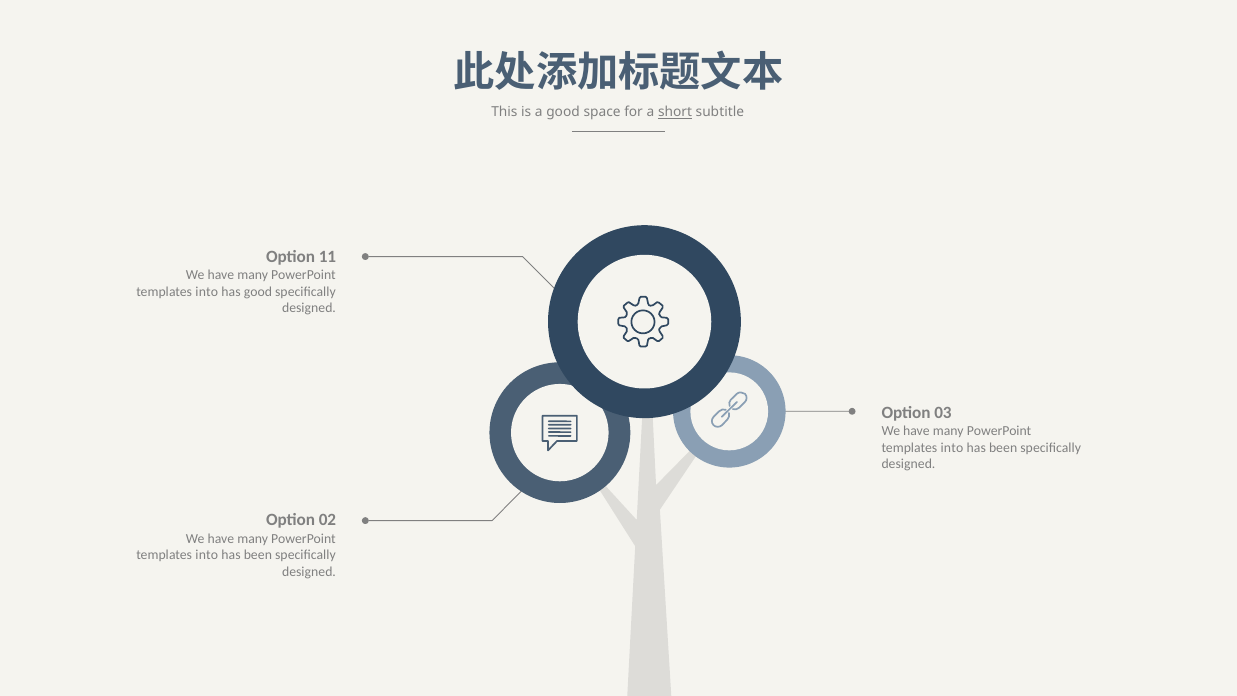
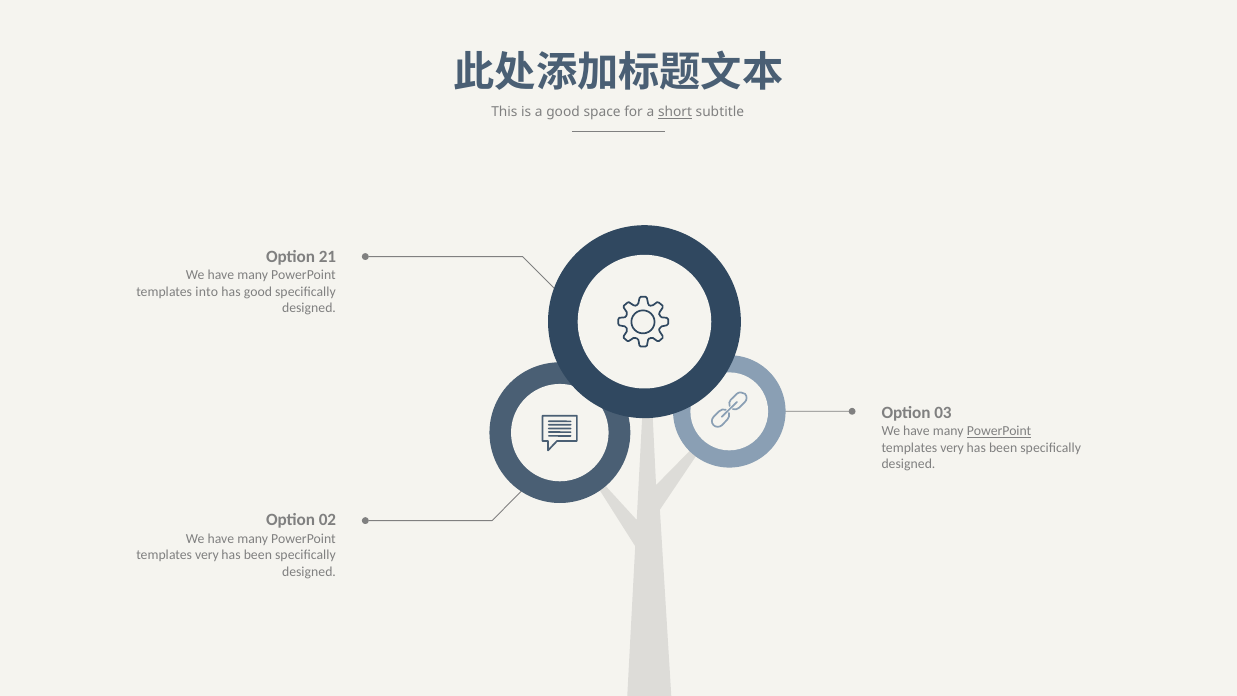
11: 11 -> 21
PowerPoint at (999, 431) underline: none -> present
into at (952, 448): into -> very
into at (207, 555): into -> very
